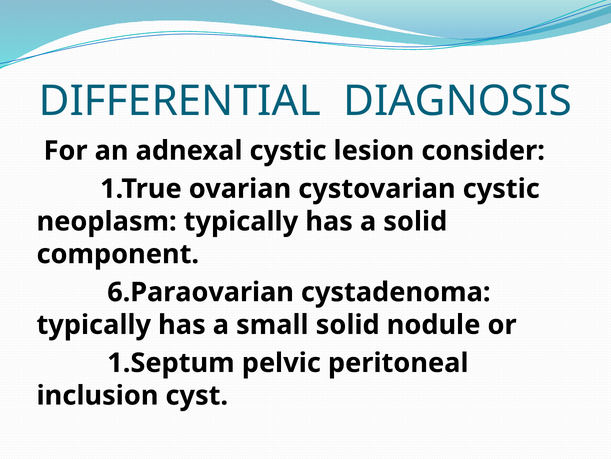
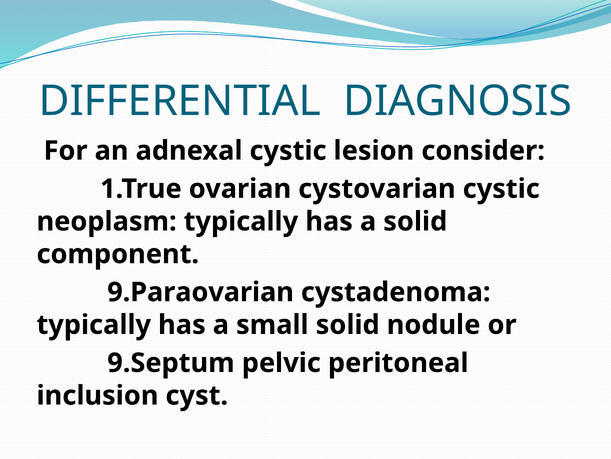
6.Paraovarian: 6.Paraovarian -> 9.Paraovarian
1.Septum: 1.Septum -> 9.Septum
